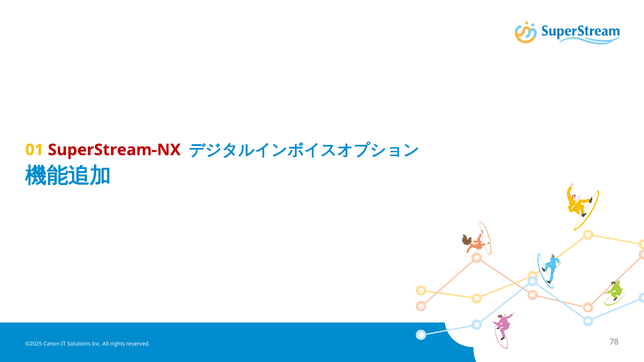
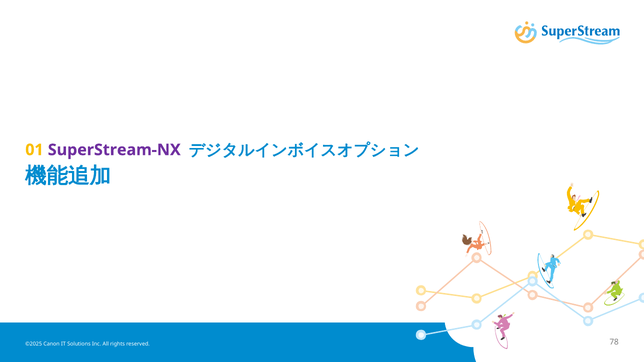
SuperStream-NX colour: red -> purple
